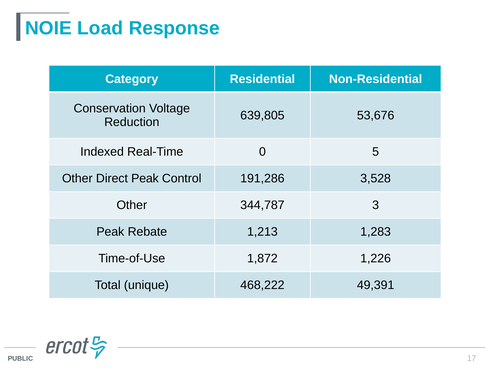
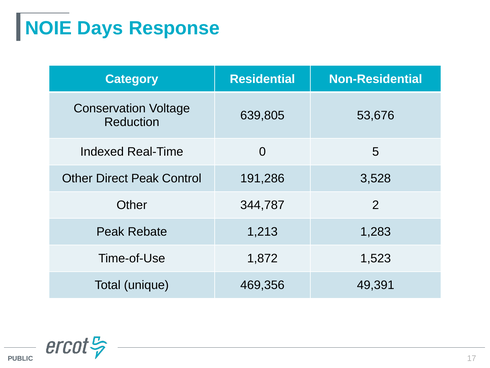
Load: Load -> Days
3: 3 -> 2
1,226: 1,226 -> 1,523
468,222: 468,222 -> 469,356
